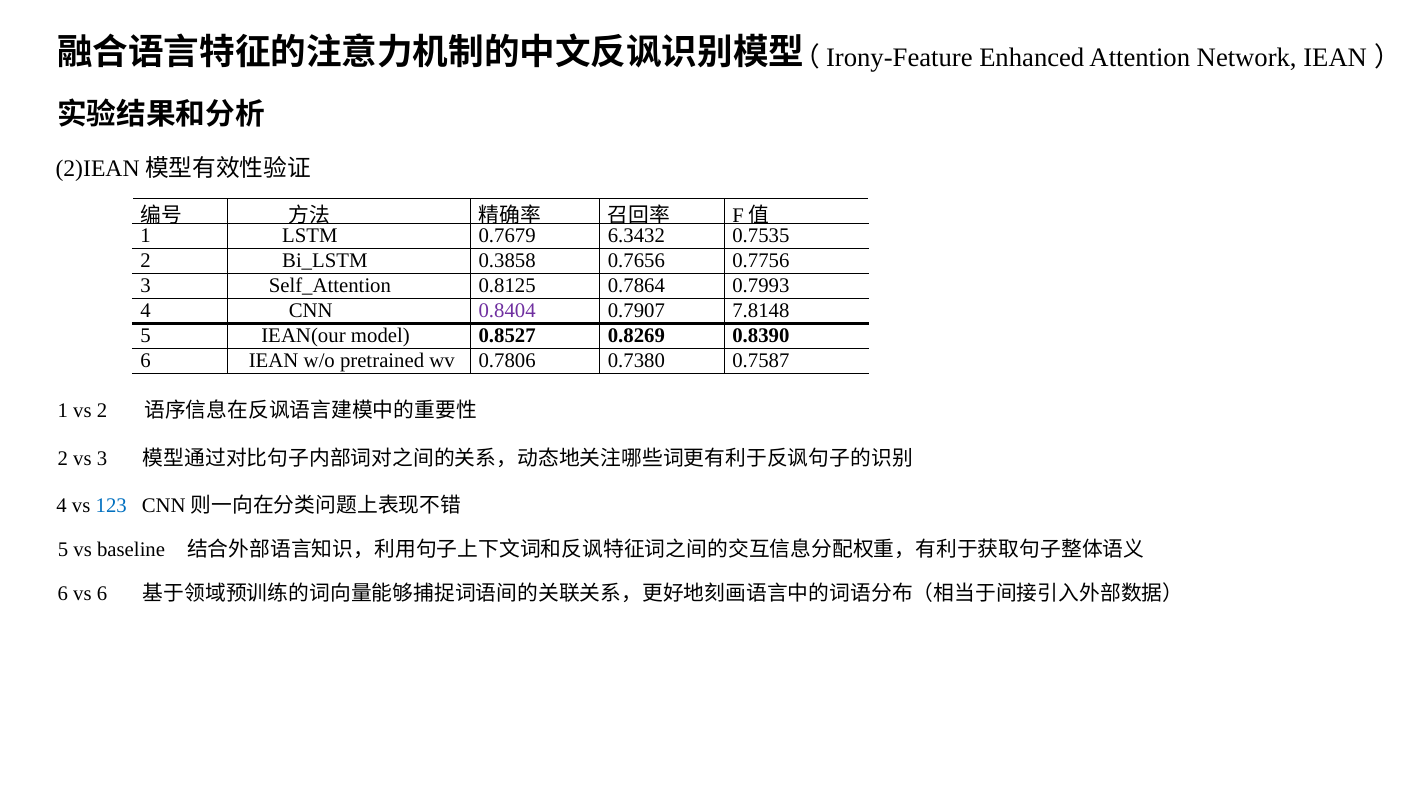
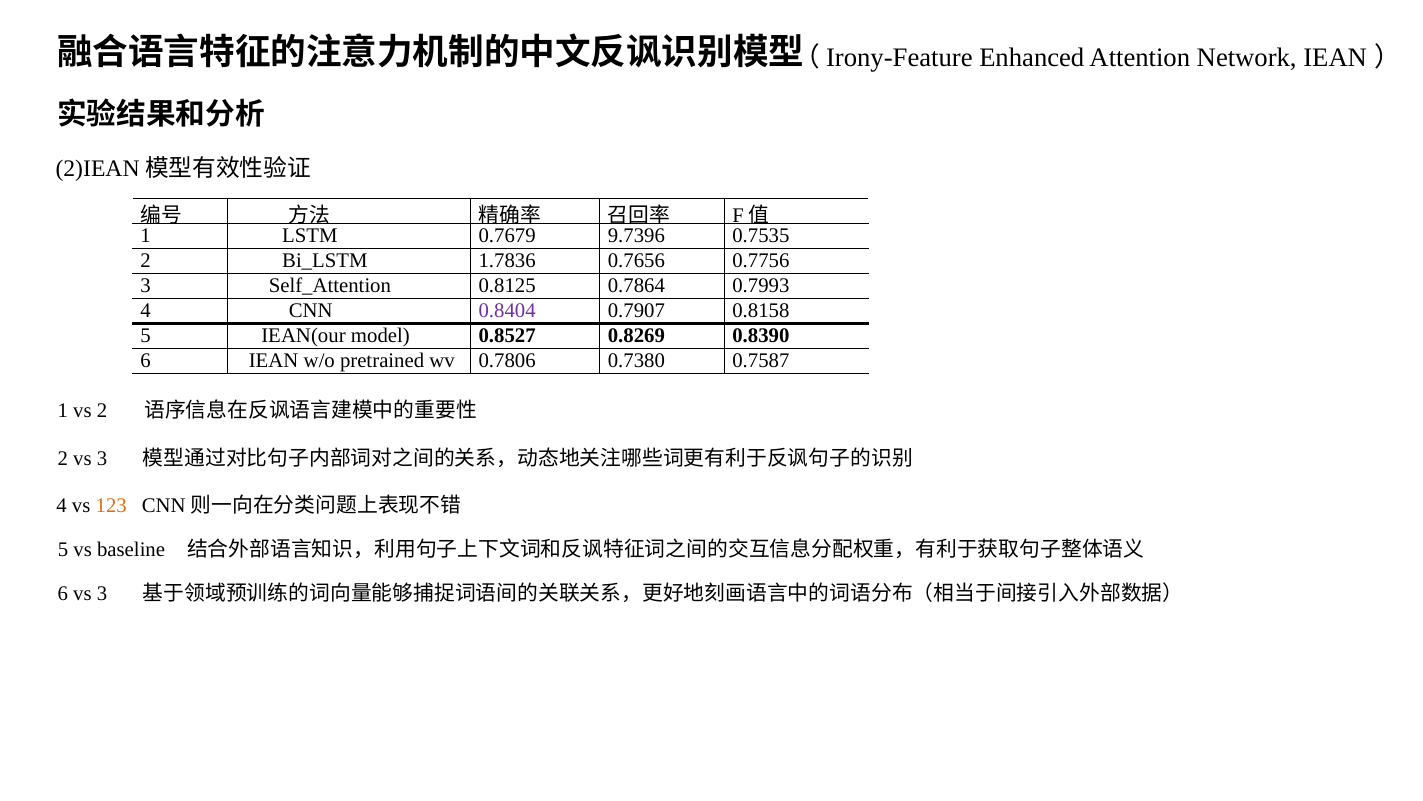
6.3432: 6.3432 -> 9.7396
0.3858: 0.3858 -> 1.7836
7.8148: 7.8148 -> 0.8158
123 colour: blue -> orange
6 vs 6: 6 -> 3
